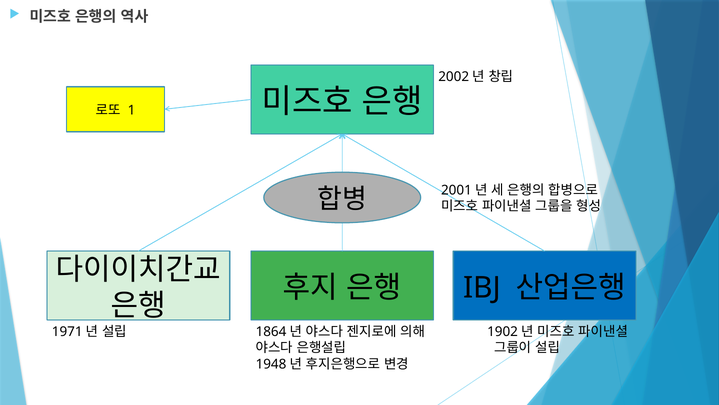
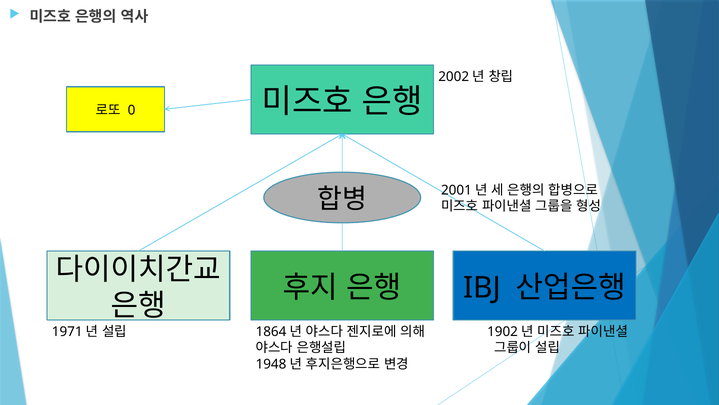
1: 1 -> 0
